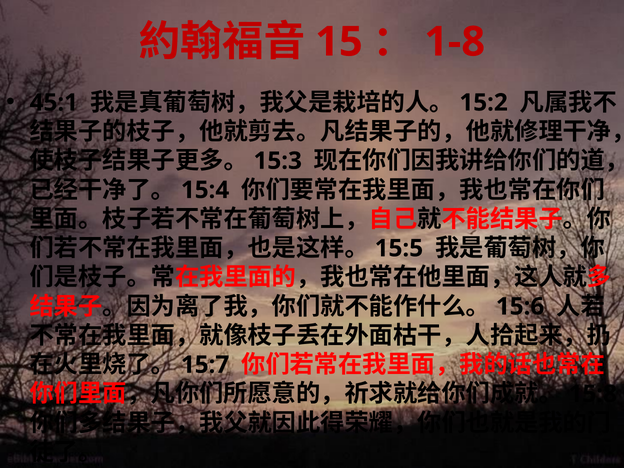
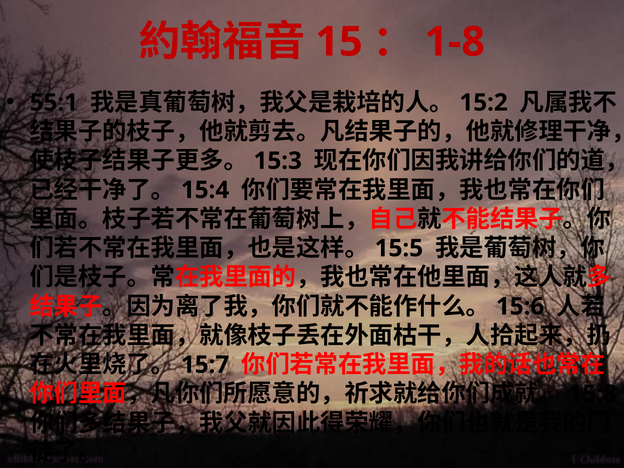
45:1: 45:1 -> 55:1
